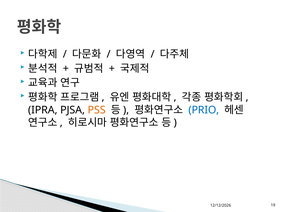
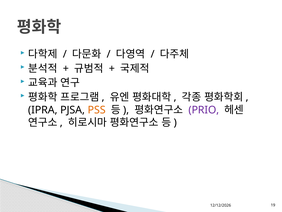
PRIO colour: blue -> purple
